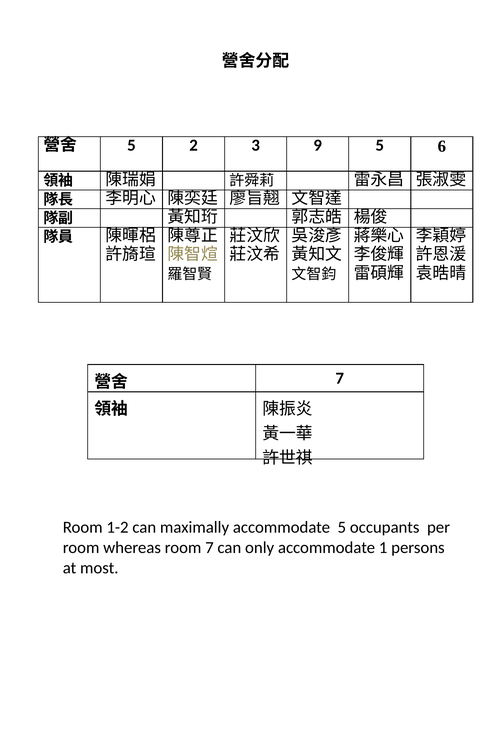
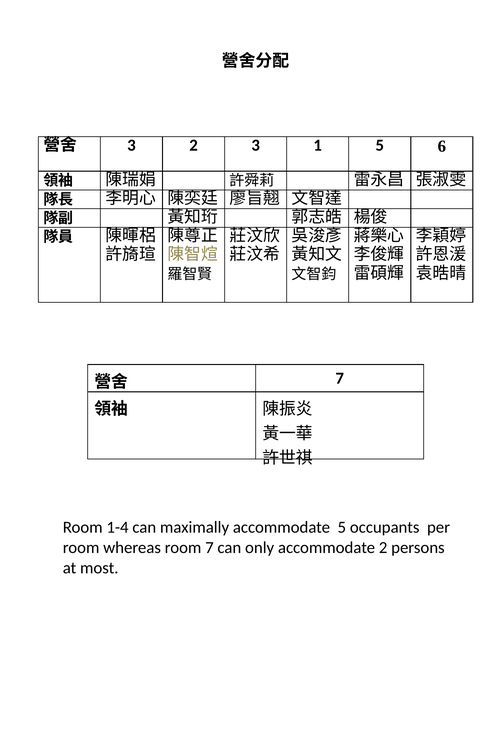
5 at (131, 145): 5 -> 3
9: 9 -> 1
1-2: 1-2 -> 1-4
accommodate 1: 1 -> 2
